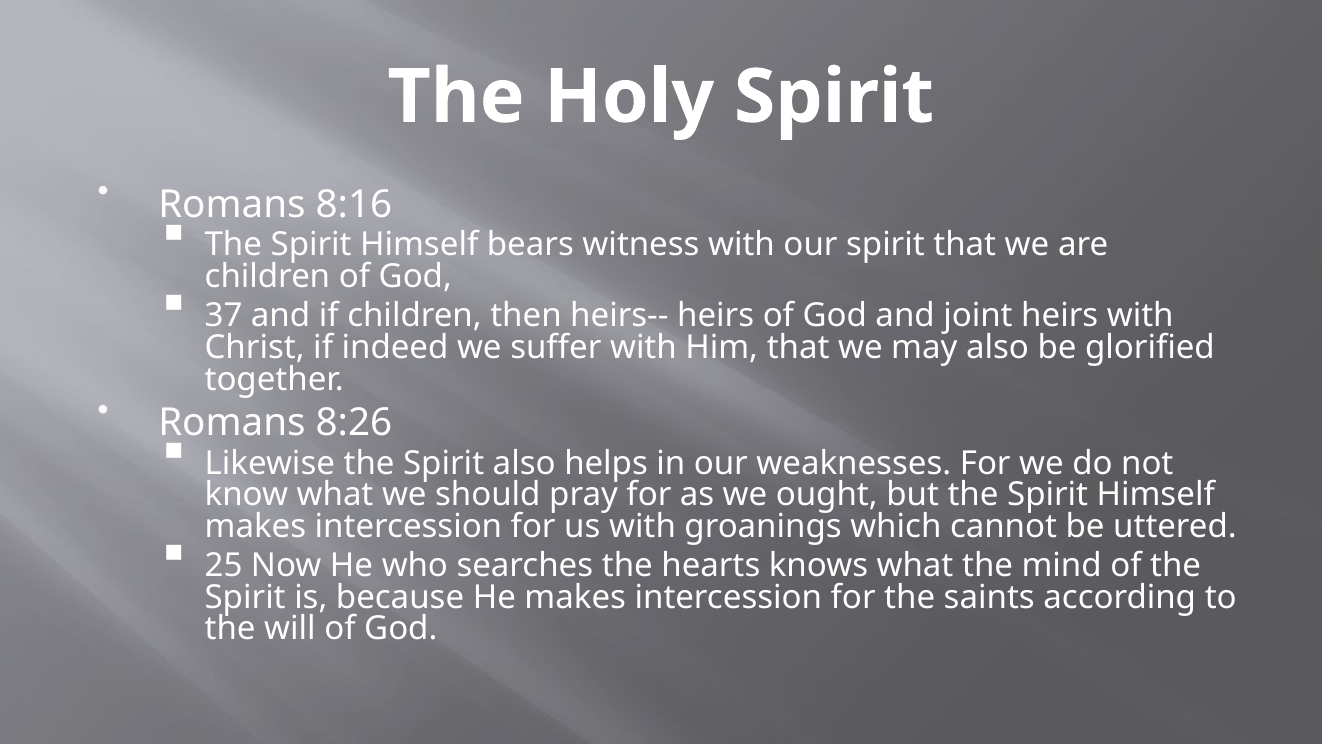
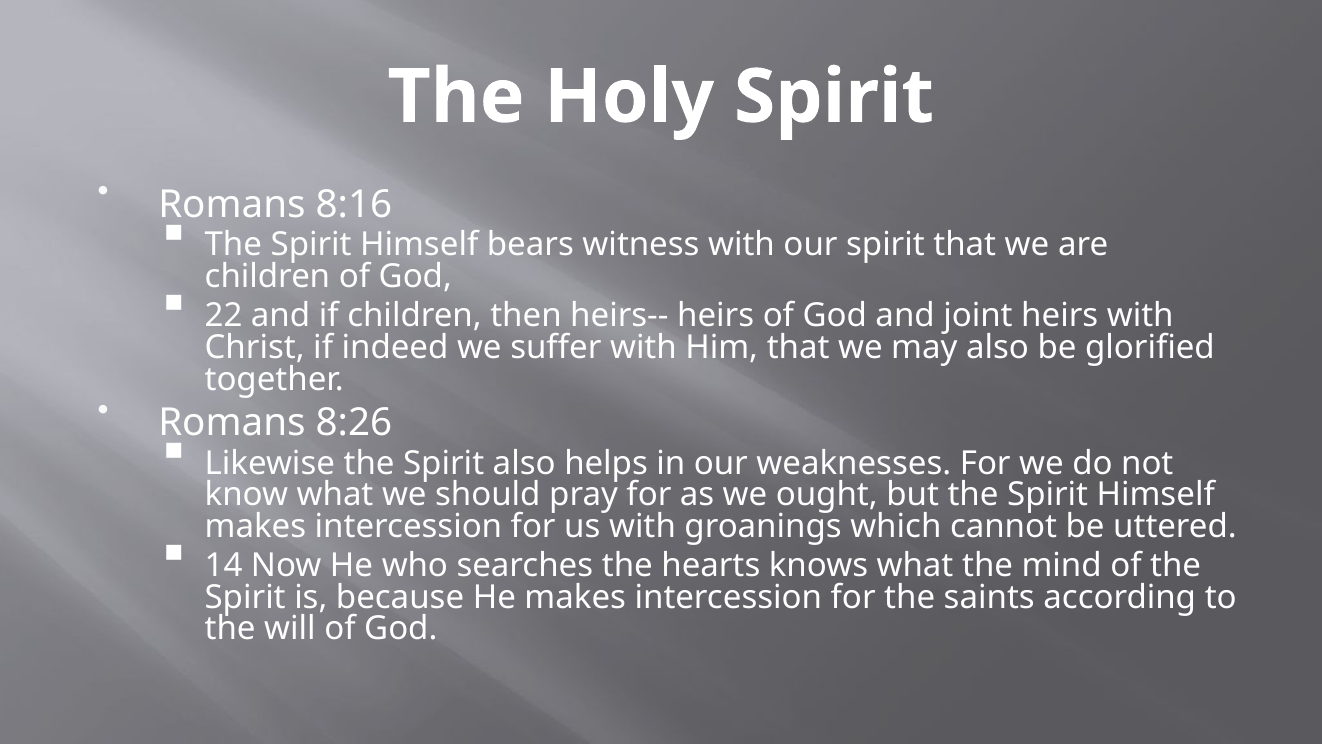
37: 37 -> 22
25: 25 -> 14
